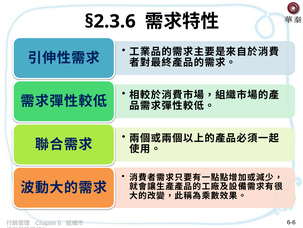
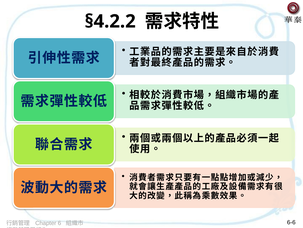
§2.3.6: §2.3.6 -> §4.2.2
